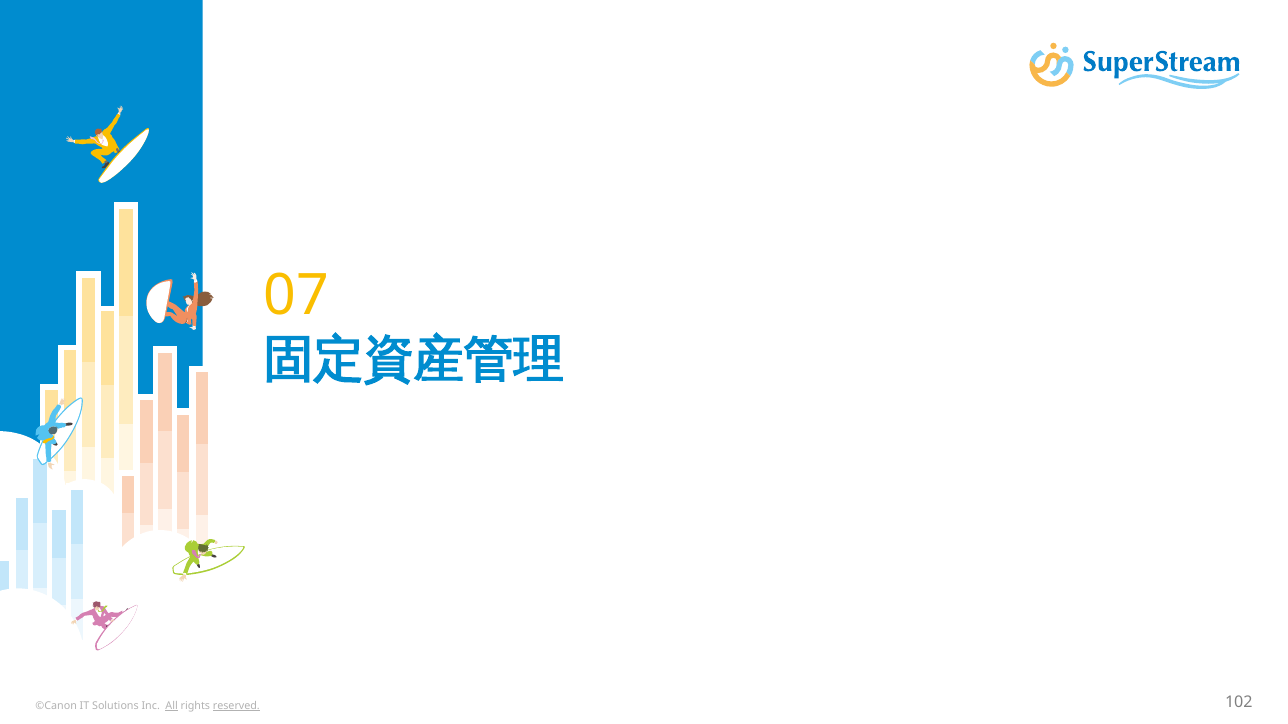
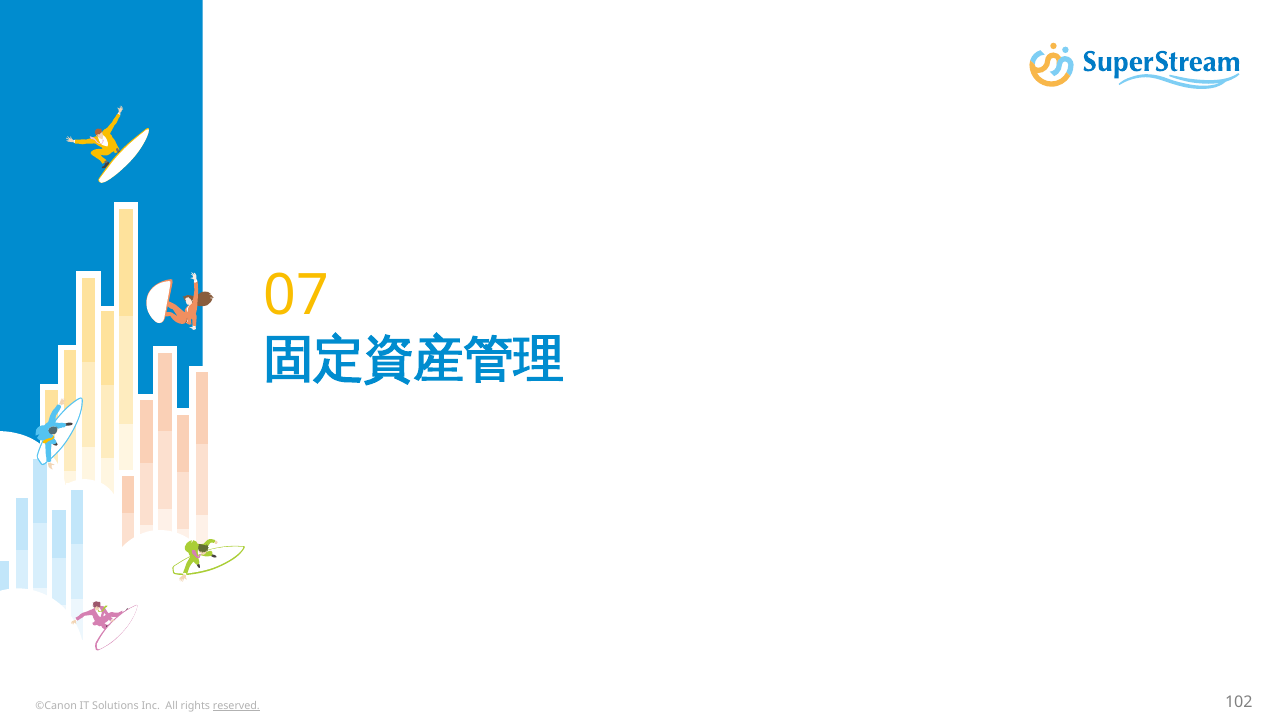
All underline: present -> none
